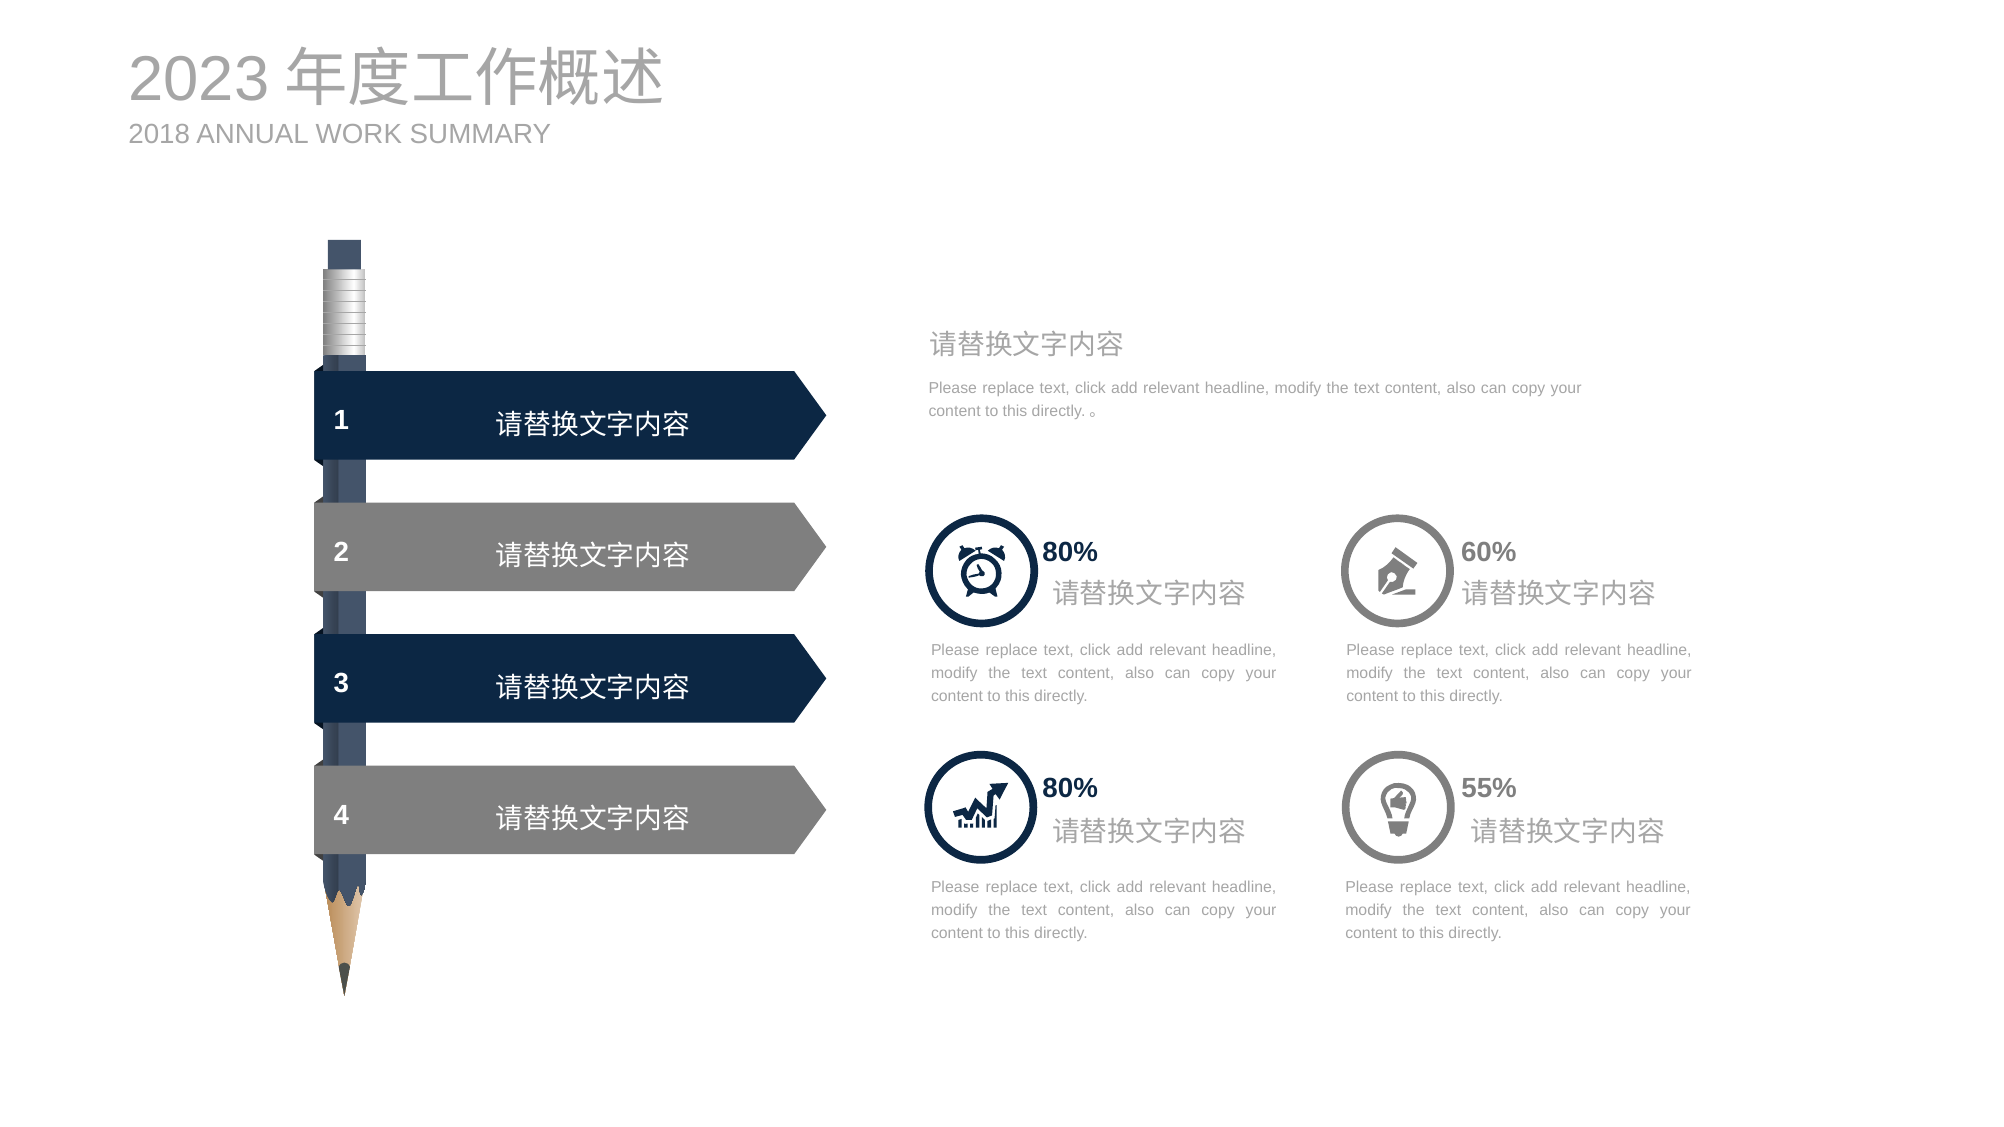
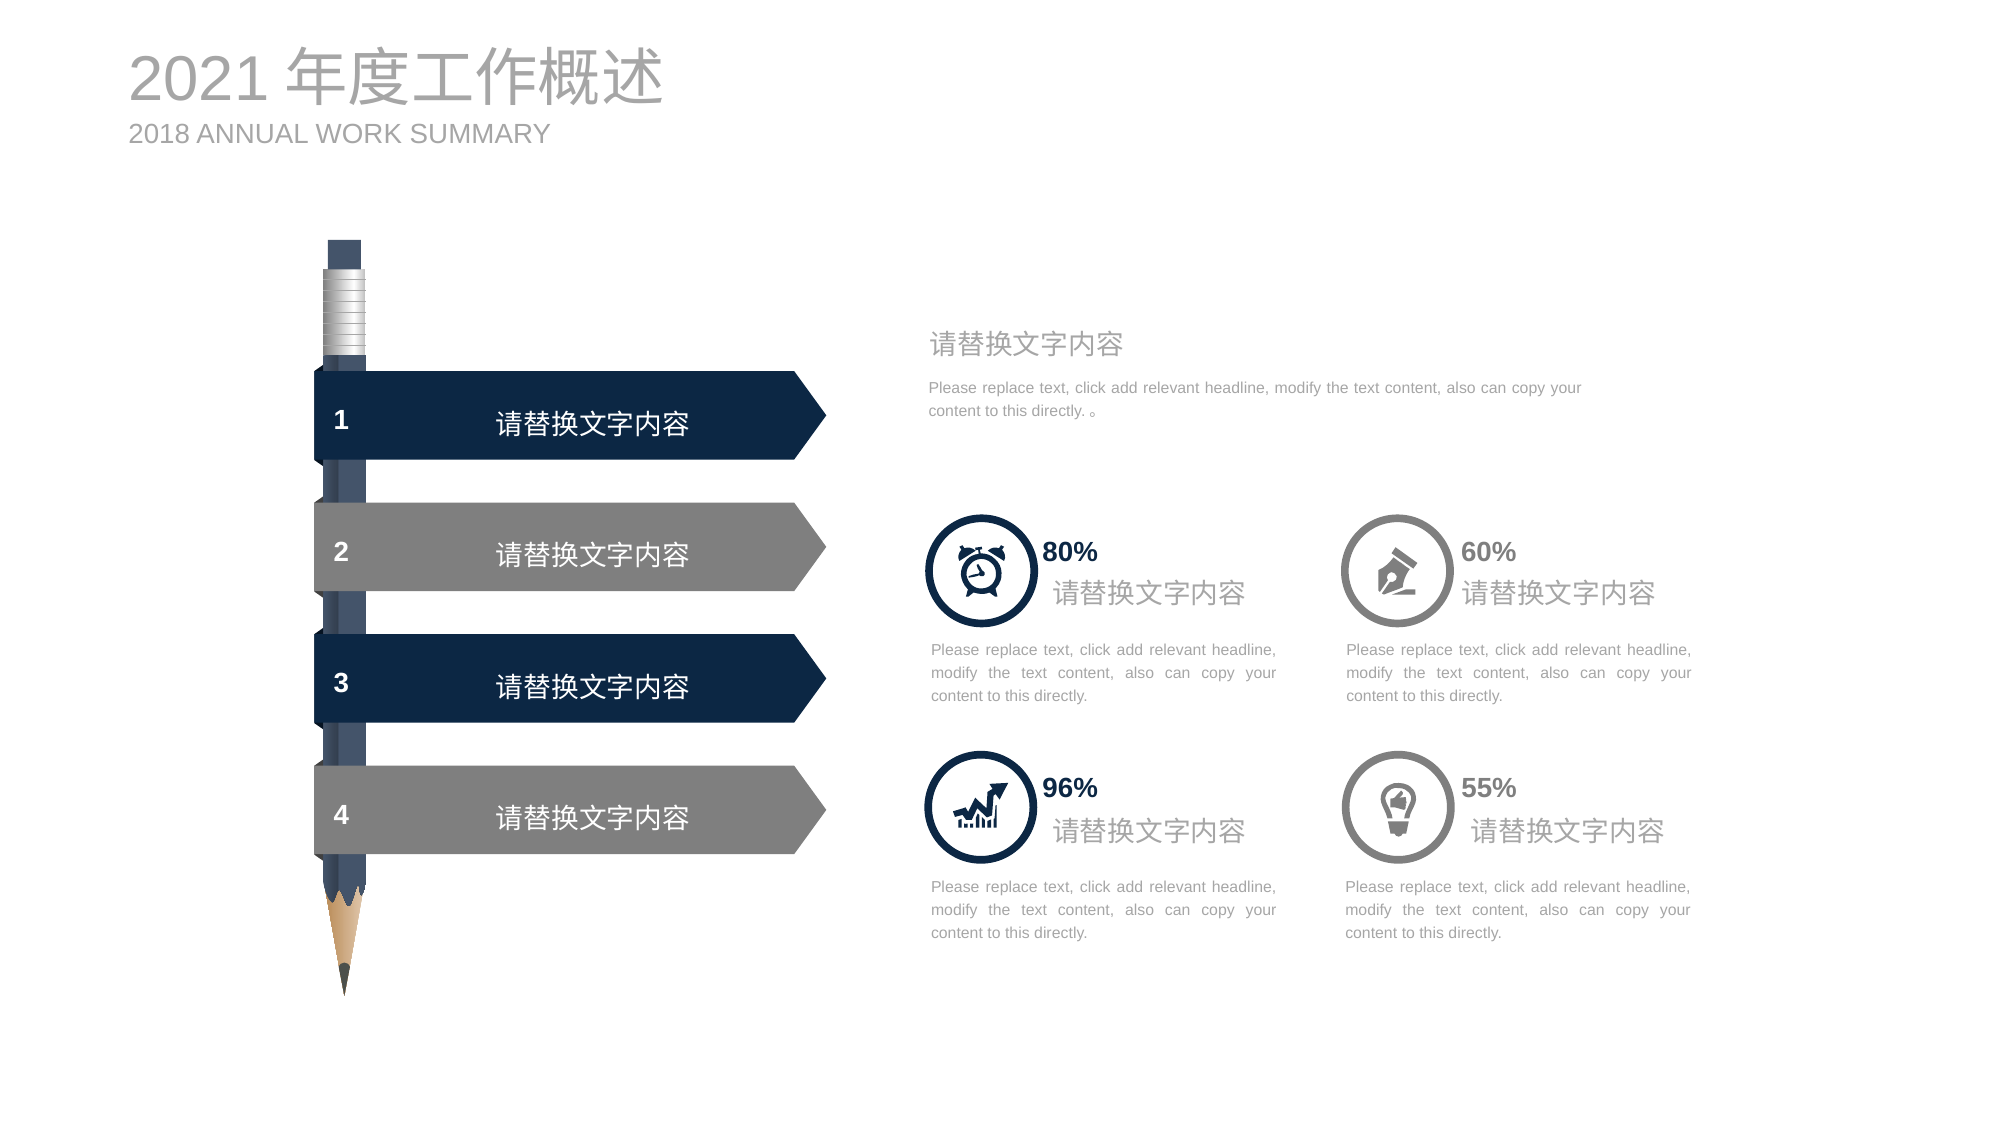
2023: 2023 -> 2021
80% at (1070, 788): 80% -> 96%
